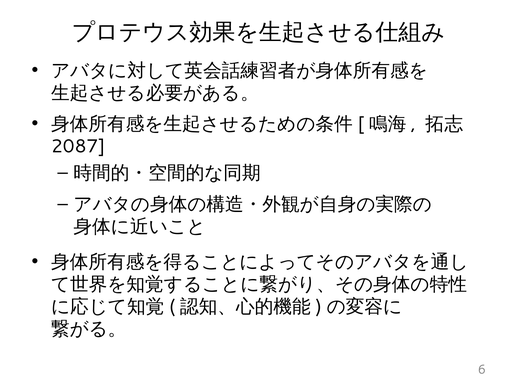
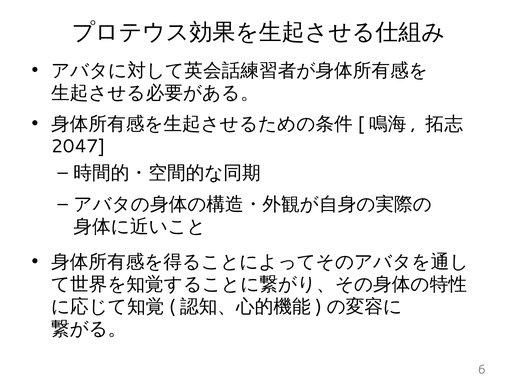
2087: 2087 -> 2047
